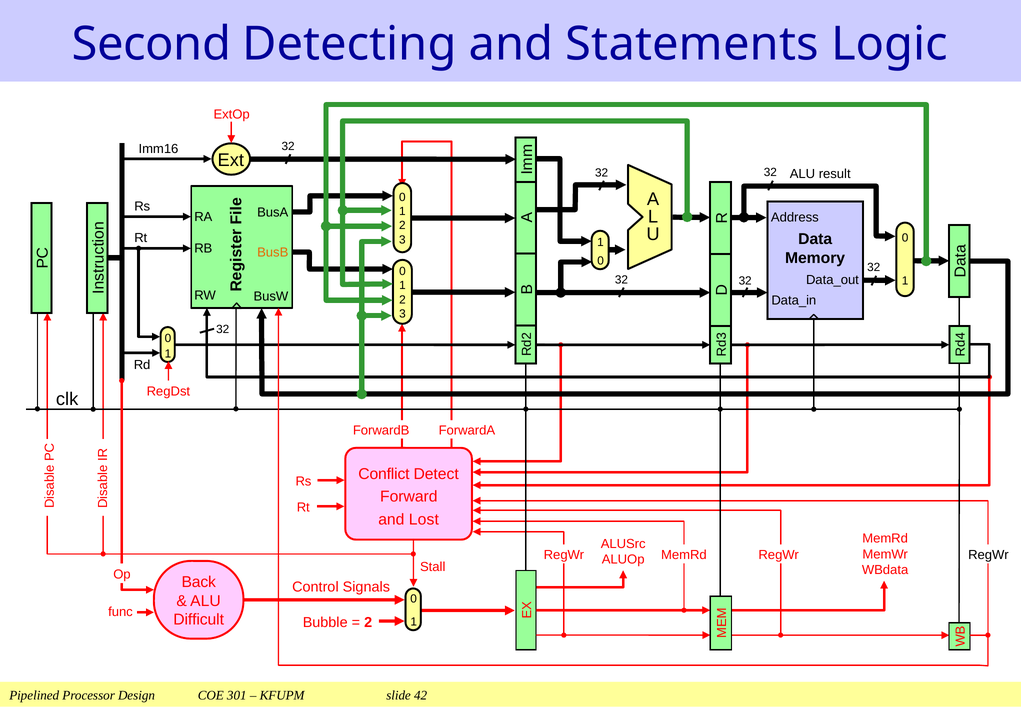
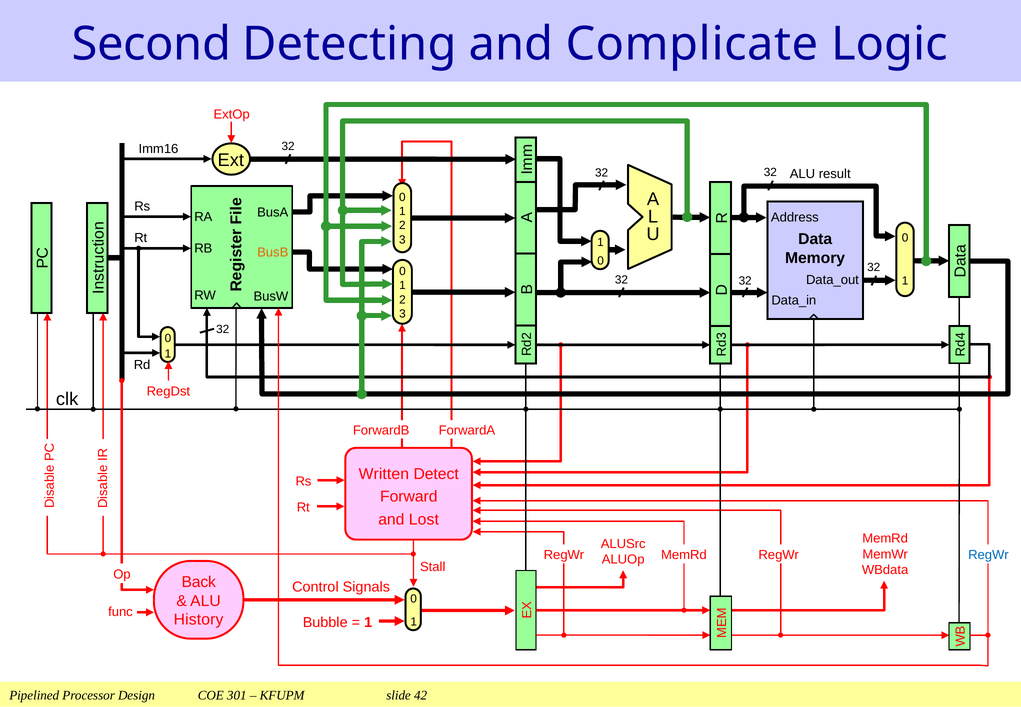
Statements: Statements -> Complicate
Conflict: Conflict -> Written
RegWr at (988, 555) colour: black -> blue
Difficult: Difficult -> History
2 at (368, 623): 2 -> 1
